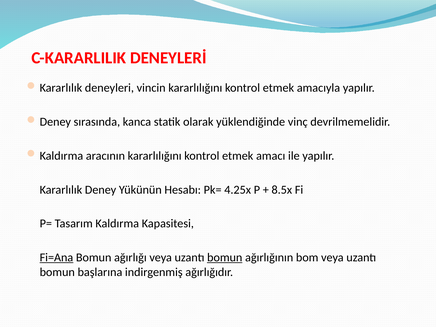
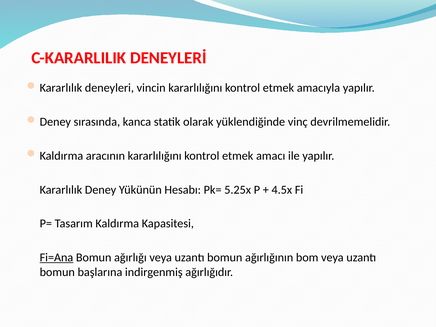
4.25x: 4.25x -> 5.25x
8.5x: 8.5x -> 4.5x
bomun at (225, 258) underline: present -> none
